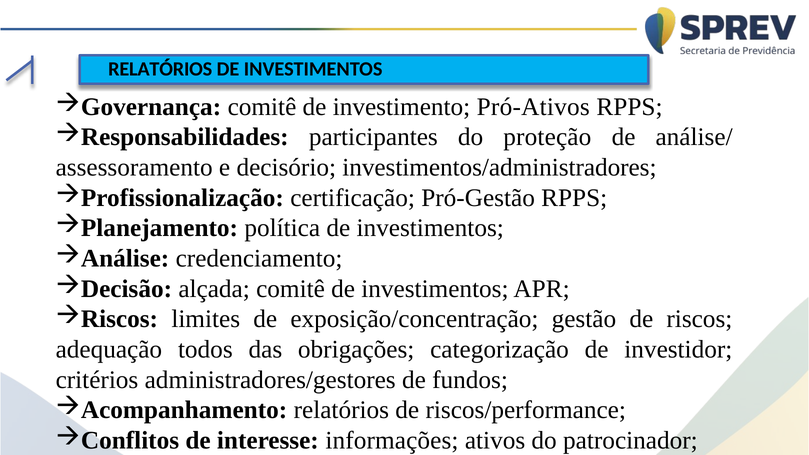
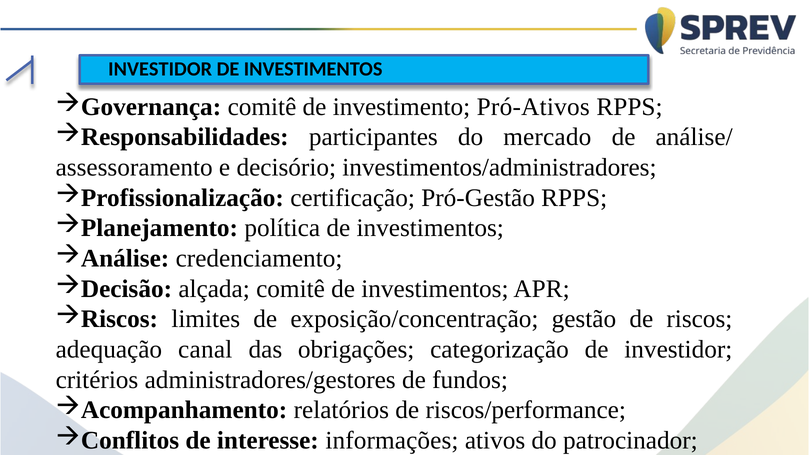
RELATÓRIOS at (160, 69): RELATÓRIOS -> INVESTIDOR
proteção: proteção -> mercado
todos: todos -> canal
